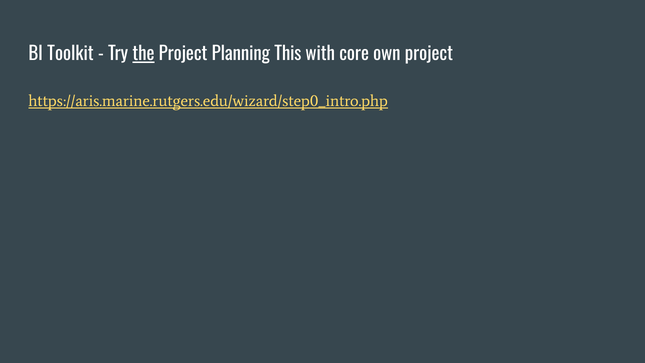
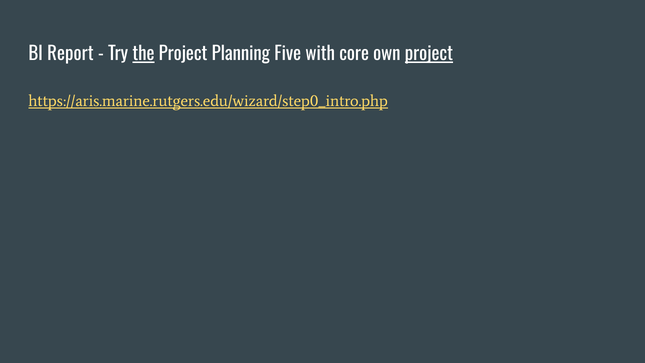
Toolkit: Toolkit -> Report
This: This -> Five
project at (429, 54) underline: none -> present
